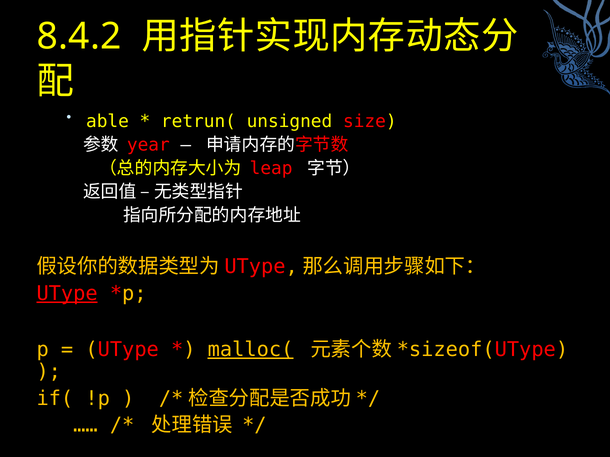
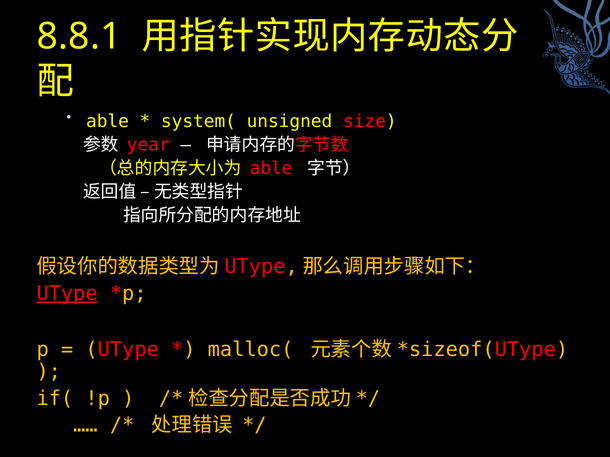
8.4.2: 8.4.2 -> 8.8.1
retrun(: retrun( -> system(
leap at (271, 169): leap -> able
malloc( underline: present -> none
